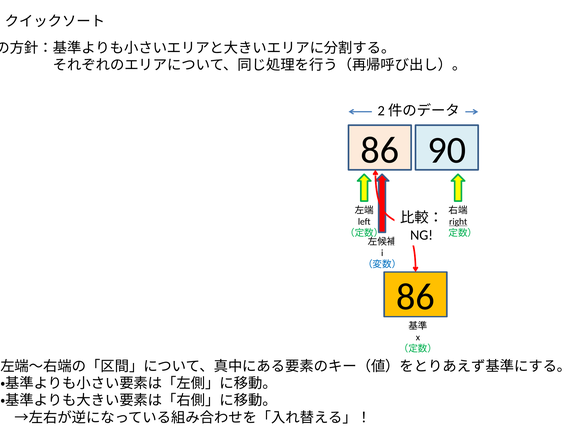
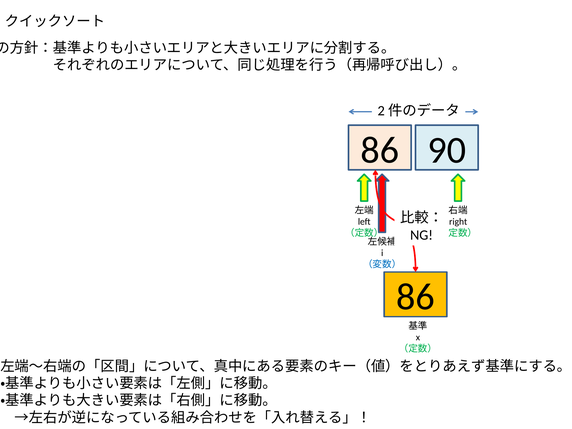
right underline: present -> none
